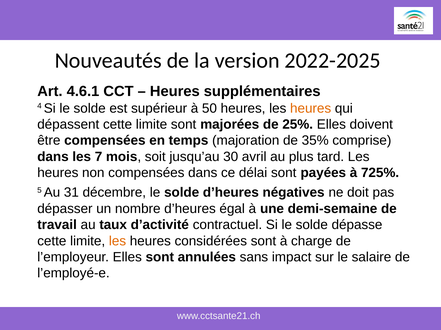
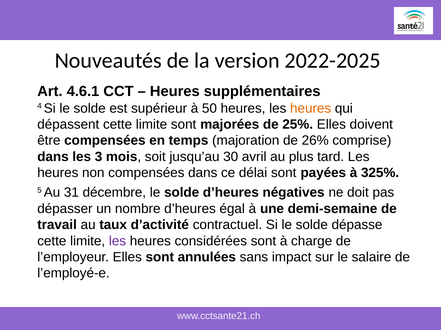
35%: 35% -> 26%
7: 7 -> 3
725%: 725% -> 325%
les at (117, 241) colour: orange -> purple
